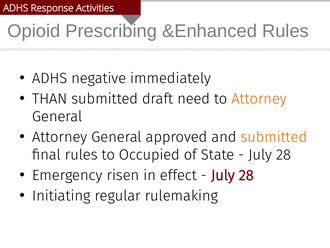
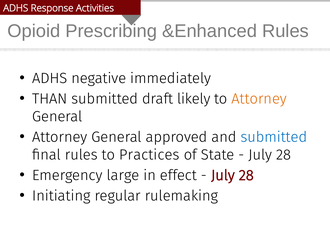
need: need -> likely
submitted at (274, 137) colour: orange -> blue
Occupied: Occupied -> Practices
risen: risen -> large
